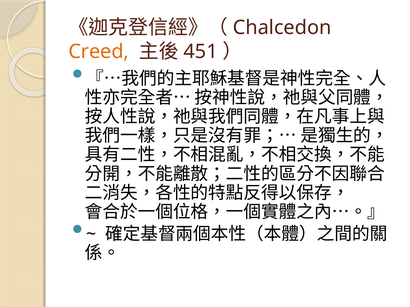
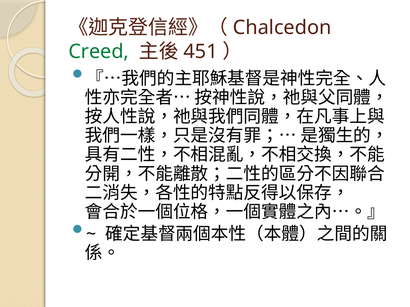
Creed colour: orange -> green
